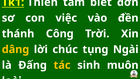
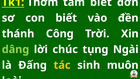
Thiên: Thiên -> Thơm
con việc: việc -> biết
dâng colour: yellow -> light green
